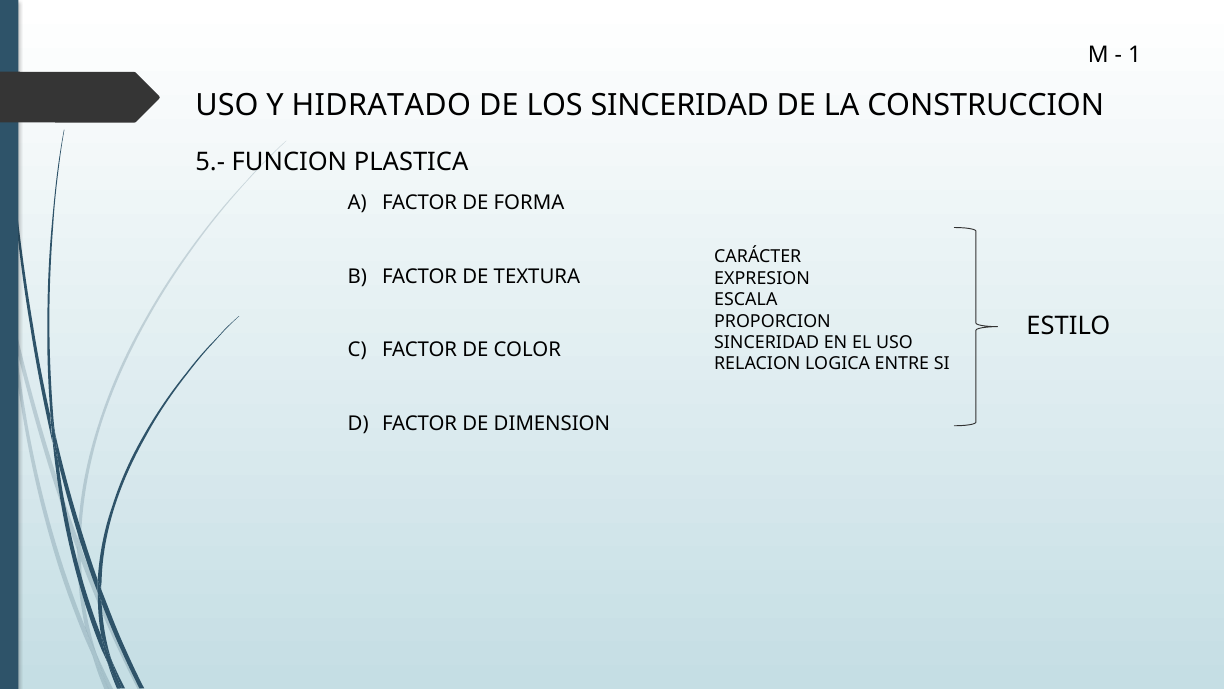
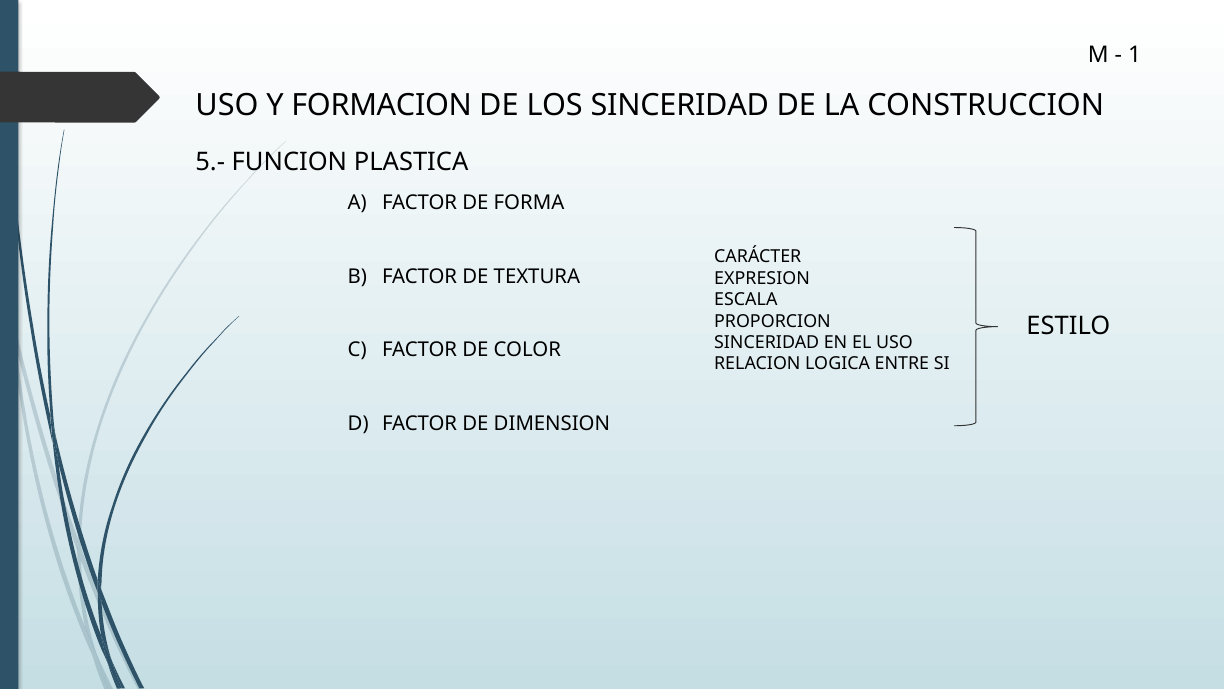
HIDRATADO: HIDRATADO -> FORMACION
